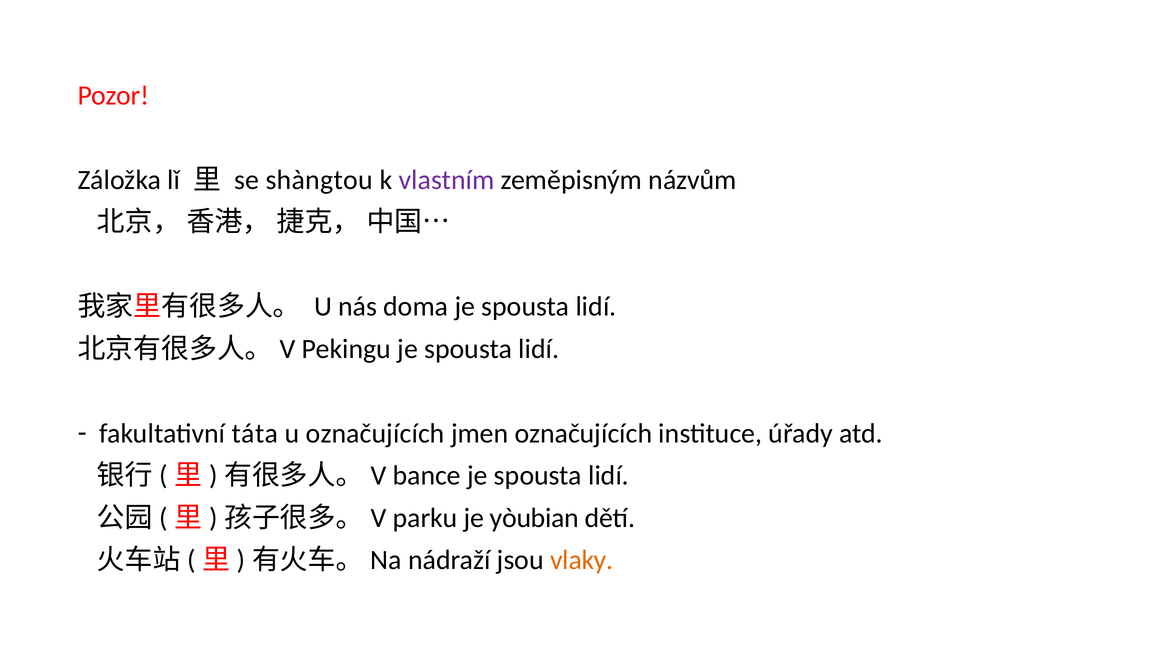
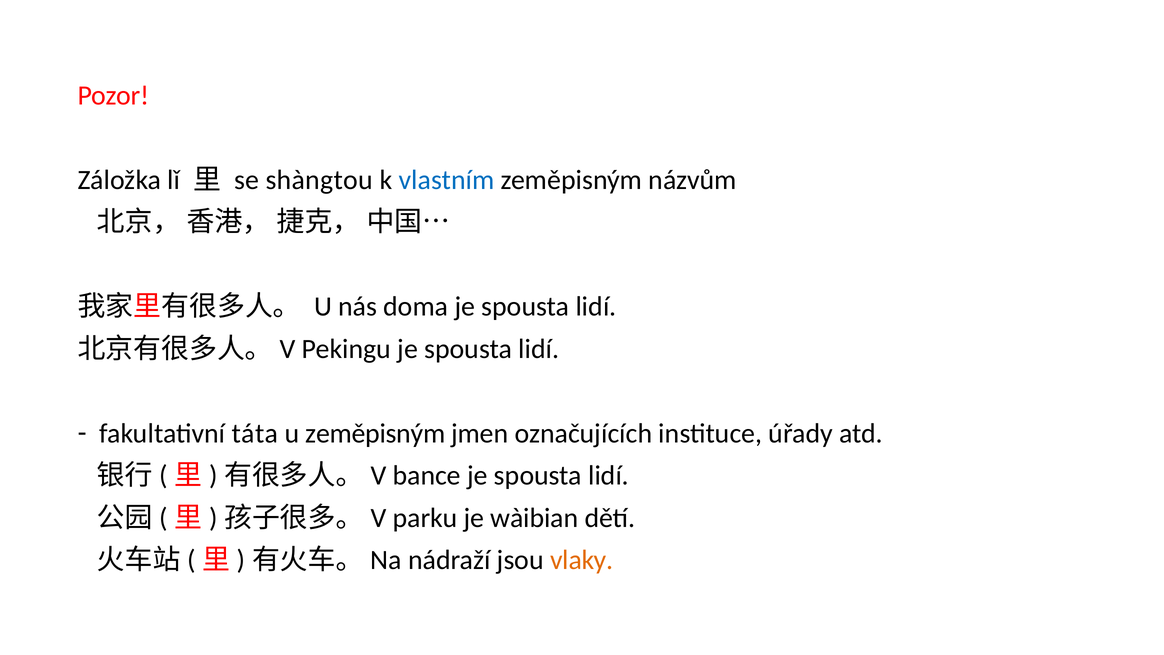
vlastním colour: purple -> blue
u označujících: označujících -> zeměpisným
yòubian: yòubian -> wàibian
